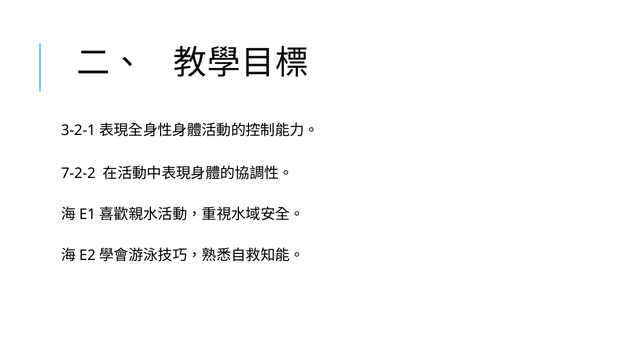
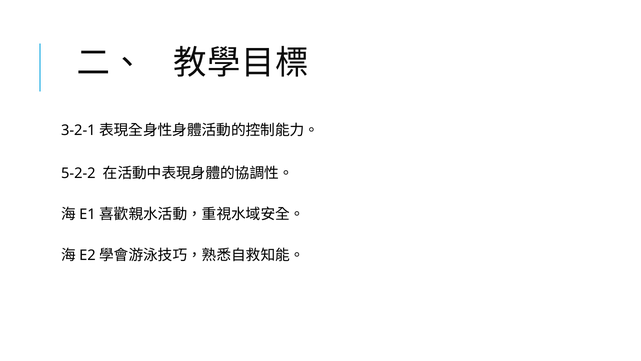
7-2-2: 7-2-2 -> 5-2-2
